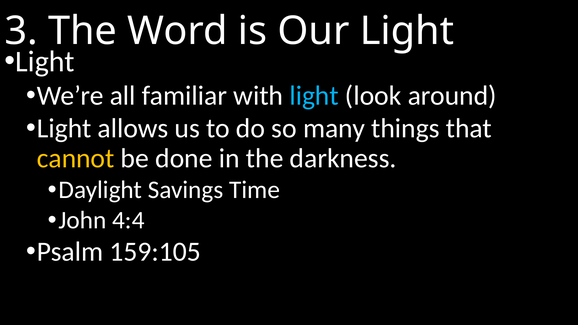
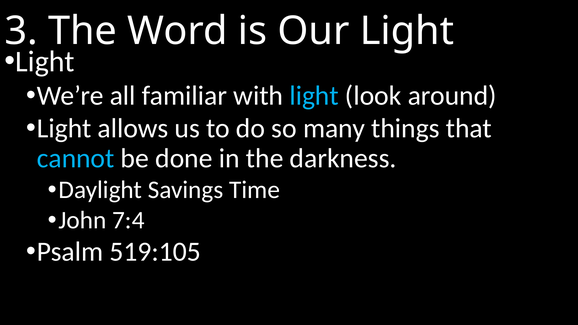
cannot colour: yellow -> light blue
4:4: 4:4 -> 7:4
159:105: 159:105 -> 519:105
